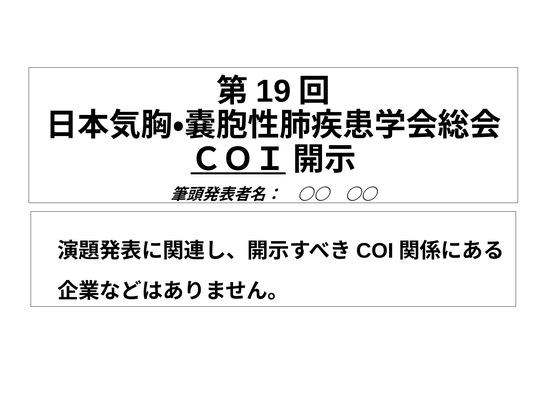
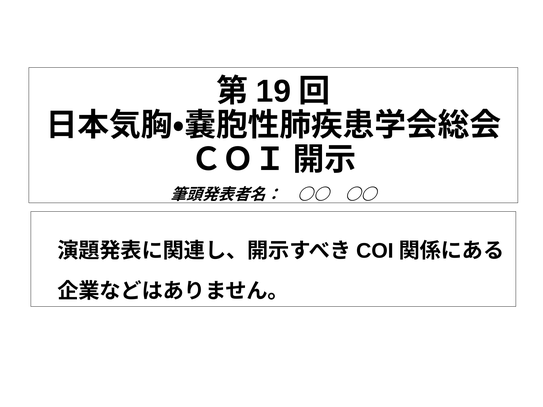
ＣＯＩ underline: present -> none
